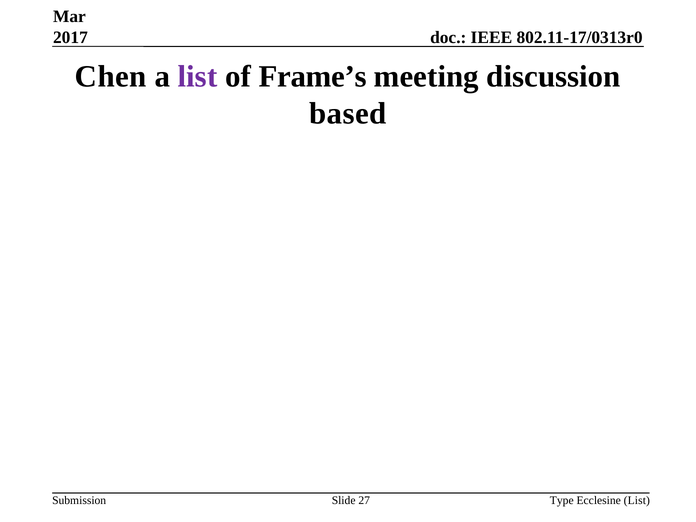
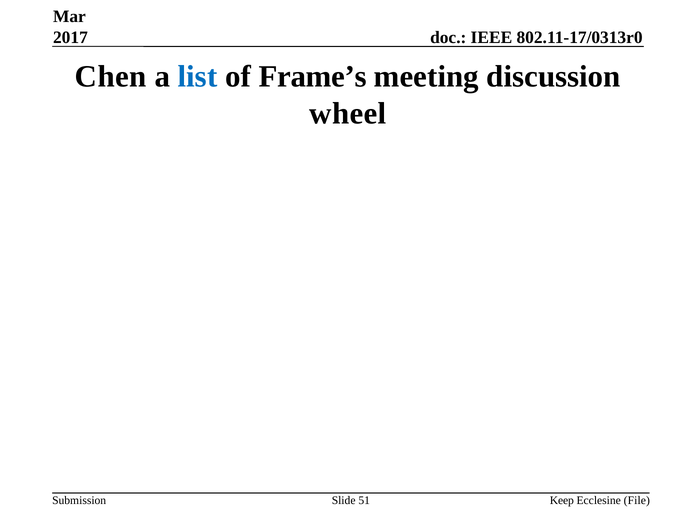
list at (198, 76) colour: purple -> blue
based: based -> wheel
27: 27 -> 51
Type: Type -> Keep
Ecclesine List: List -> File
